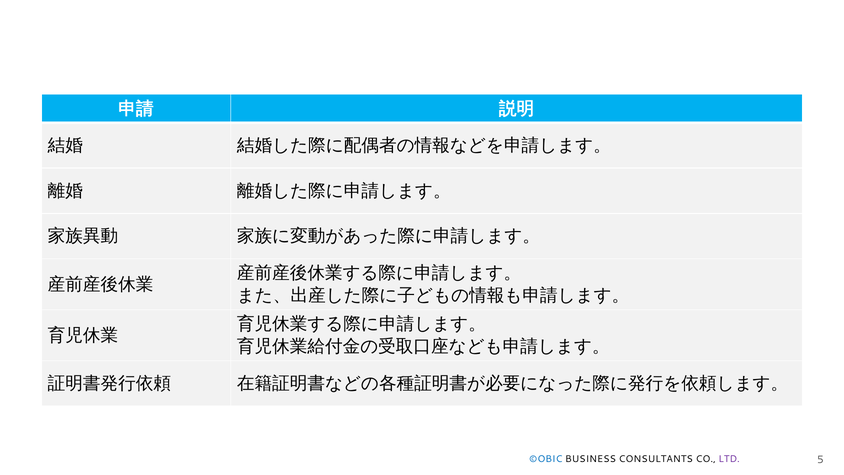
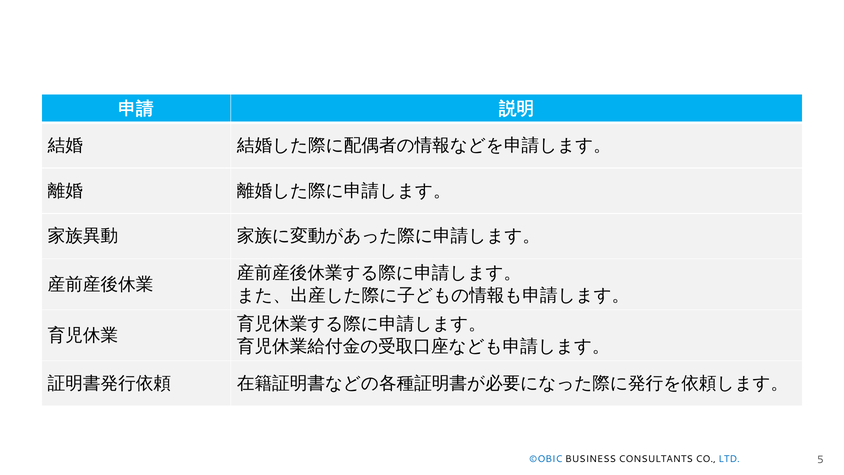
LTD colour: purple -> blue
